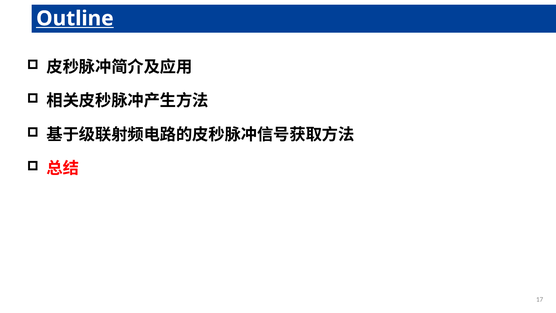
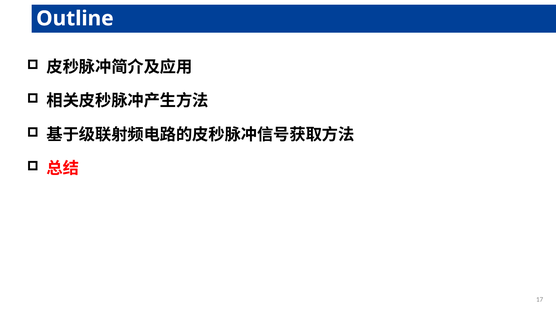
Outline underline: present -> none
